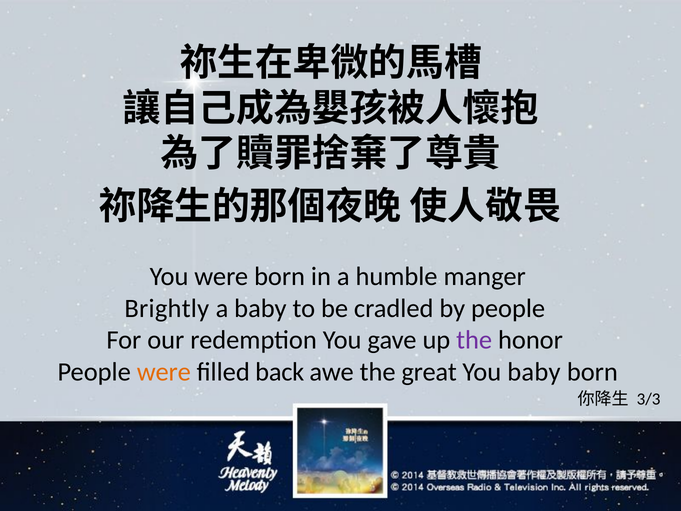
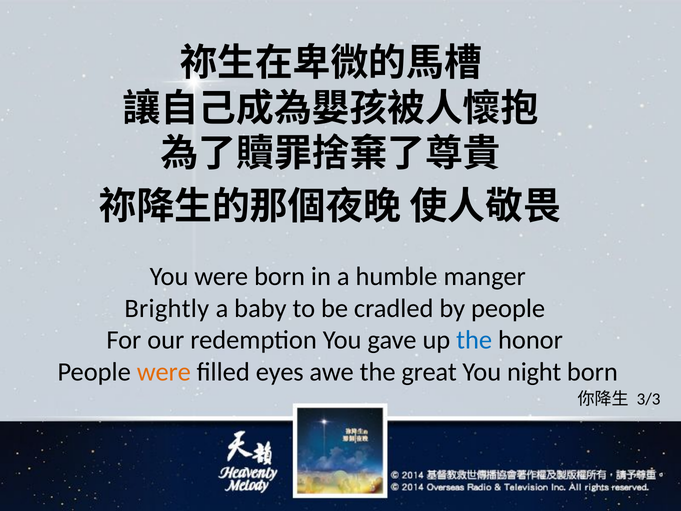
the at (474, 340) colour: purple -> blue
back: back -> eyes
You baby: baby -> night
